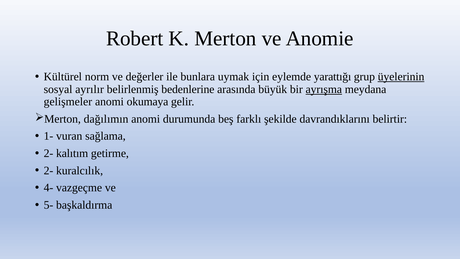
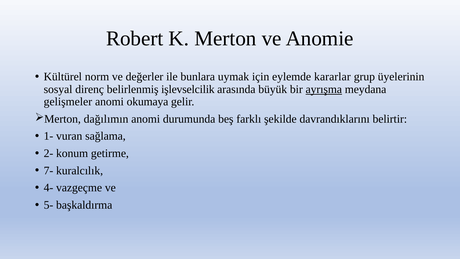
yarattığı: yarattığı -> kararlar
üyelerinin underline: present -> none
ayrılır: ayrılır -> direnç
bedenlerine: bedenlerine -> işlevselcilik
kalıtım: kalıtım -> konum
2- at (48, 170): 2- -> 7-
